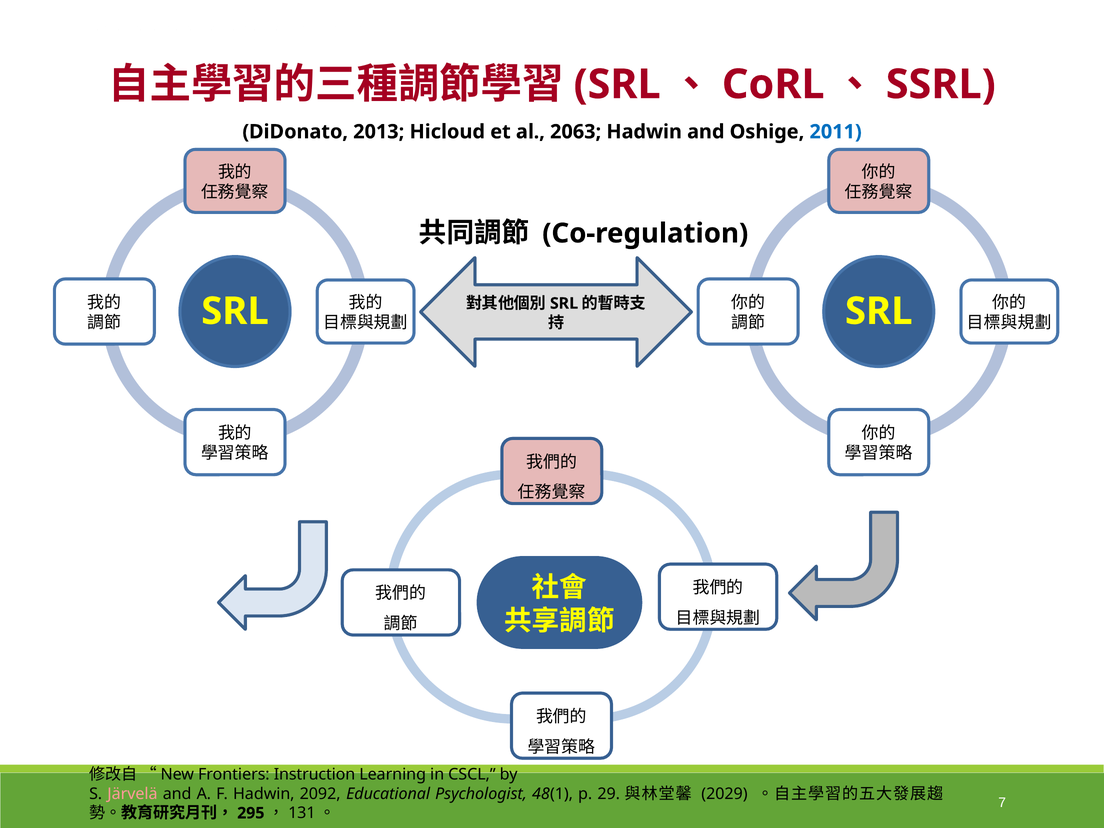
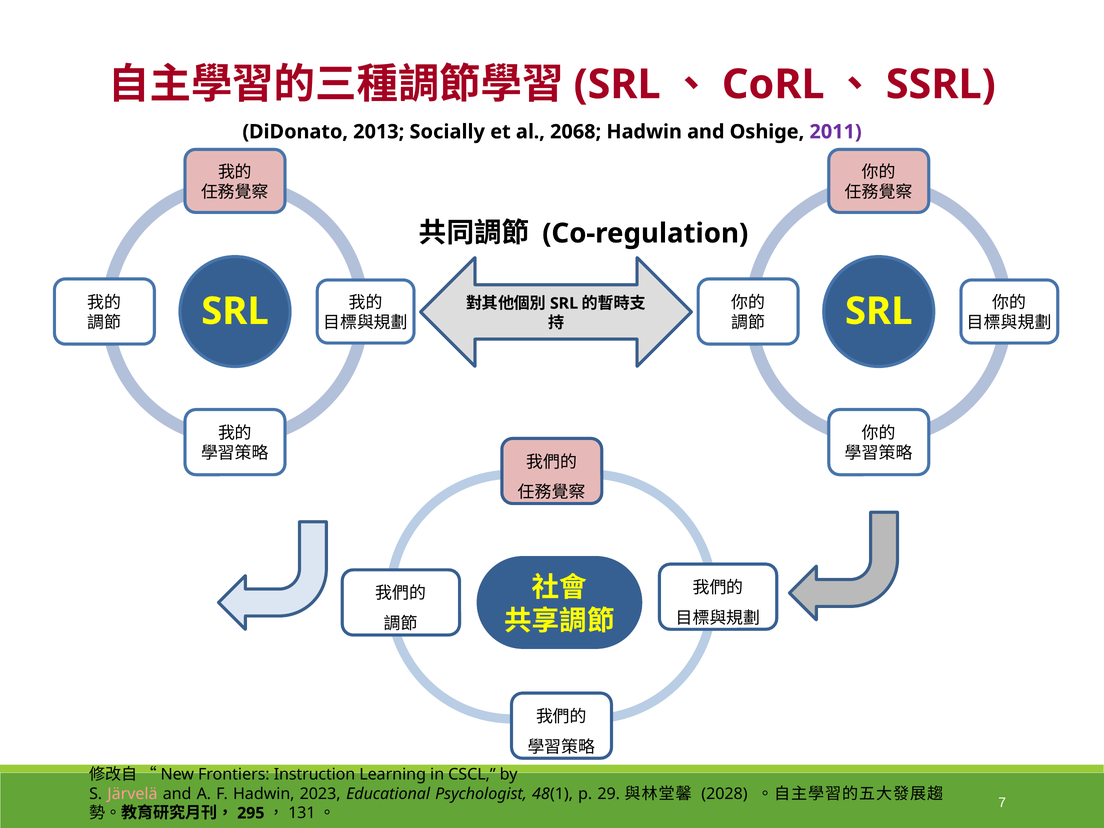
Hicloud: Hicloud -> Socially
2063: 2063 -> 2068
2011 colour: blue -> purple
2092: 2092 -> 2023
2029: 2029 -> 2028
